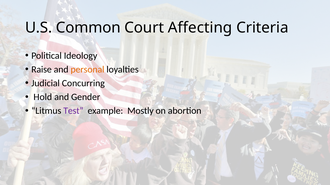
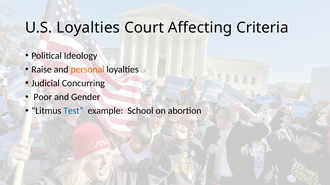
U.S Common: Common -> Loyalties
Hold: Hold -> Poor
Test colour: purple -> blue
Mostly: Mostly -> School
